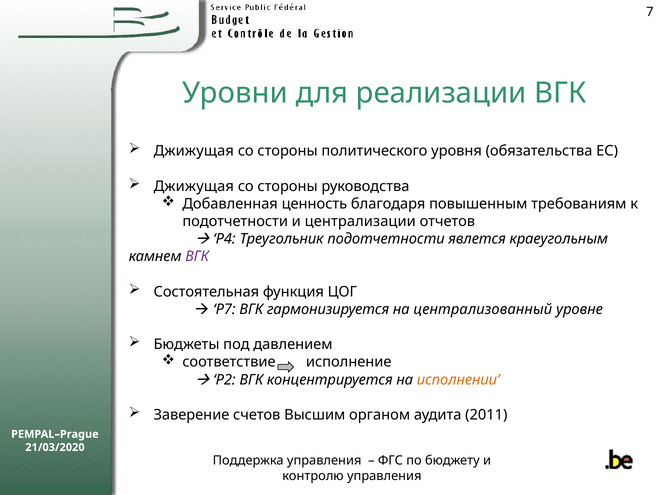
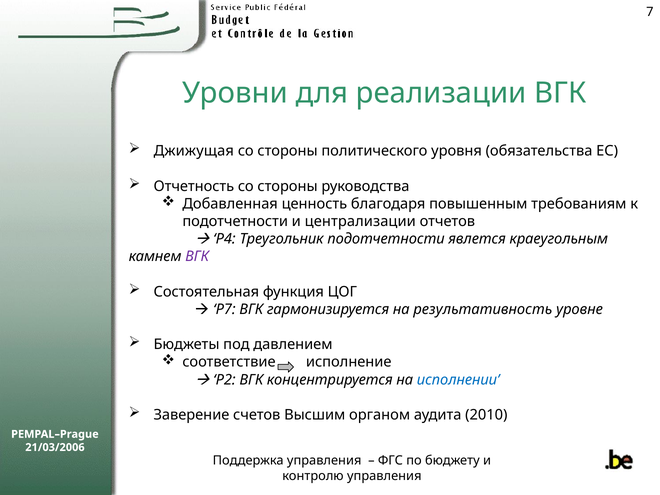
Джижущая at (194, 186): Джижущая -> Отчетность
централизованный: централизованный -> результативность
исполнении colour: orange -> blue
2011: 2011 -> 2010
21/03/2020: 21/03/2020 -> 21/03/2006
